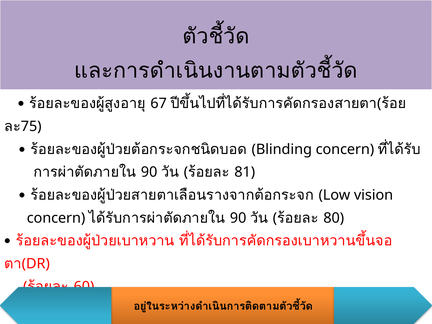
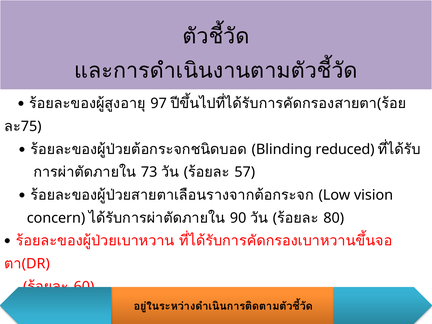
67: 67 -> 97
Blinding concern: concern -> reduced
90 at (149, 172): 90 -> 73
81: 81 -> 57
